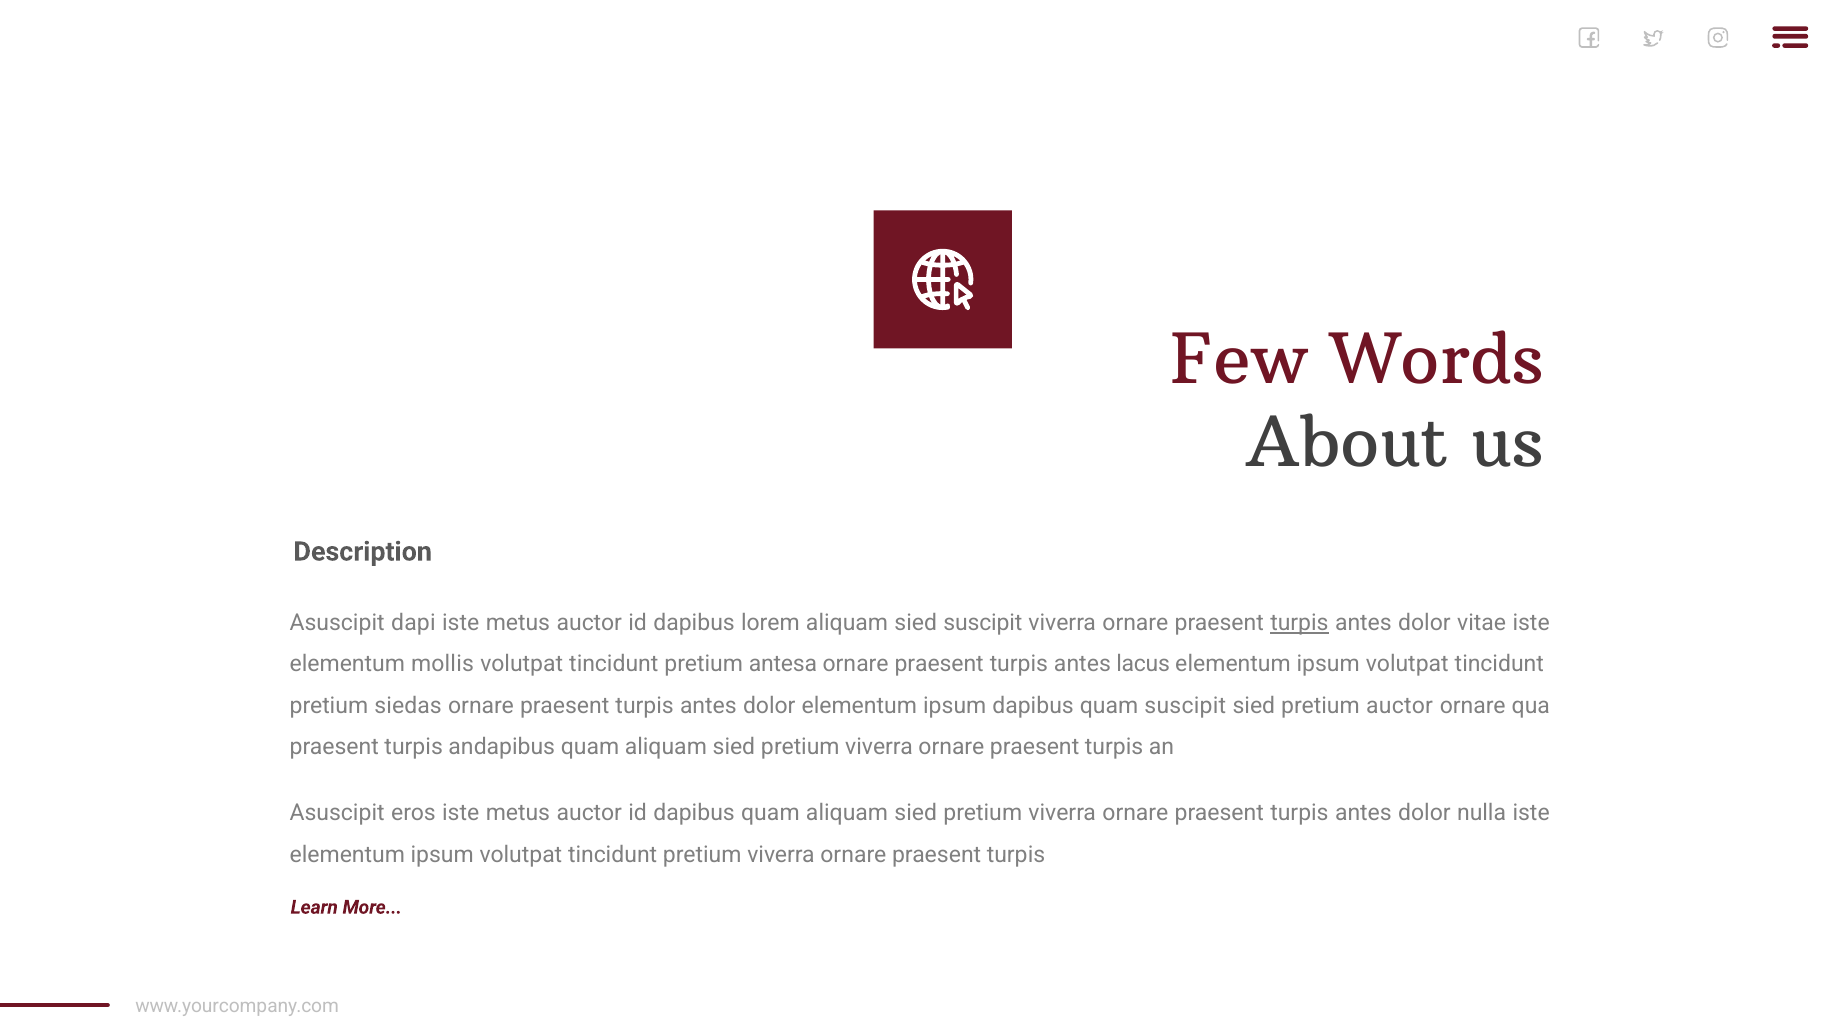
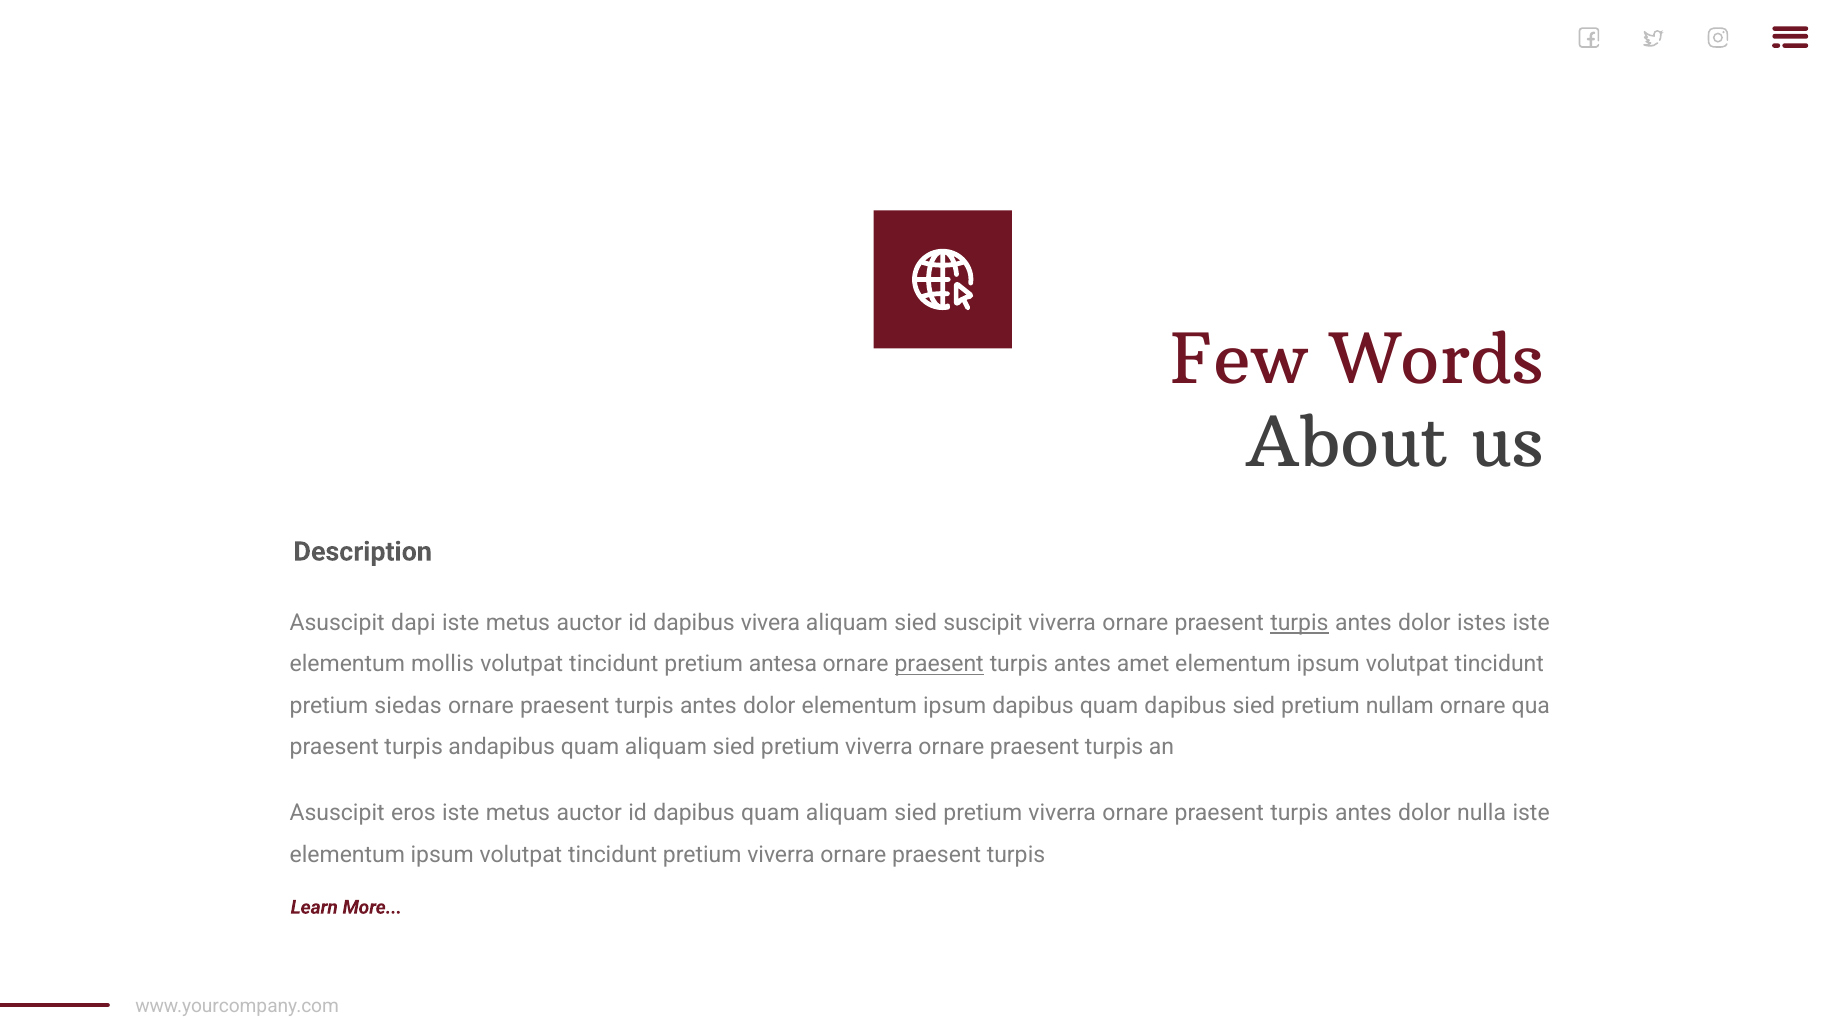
lorem: lorem -> vivera
vitae: vitae -> istes
praesent at (939, 664) underline: none -> present
lacus: lacus -> amet
quam suscipit: suscipit -> dapibus
pretium auctor: auctor -> nullam
